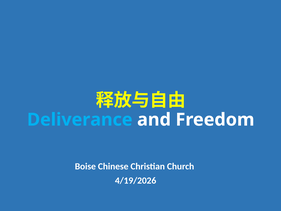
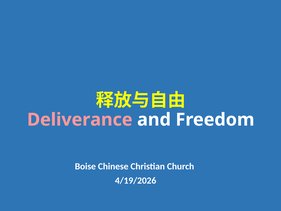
Deliverance colour: light blue -> pink
